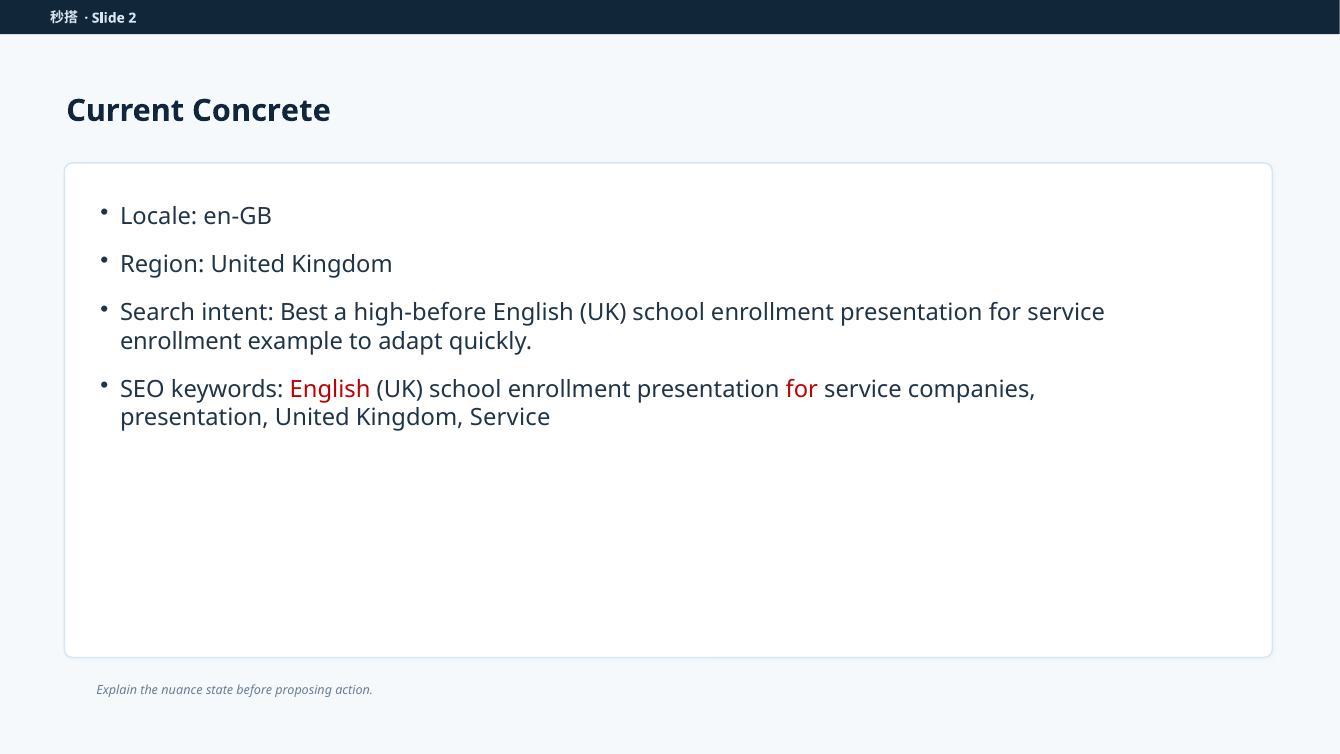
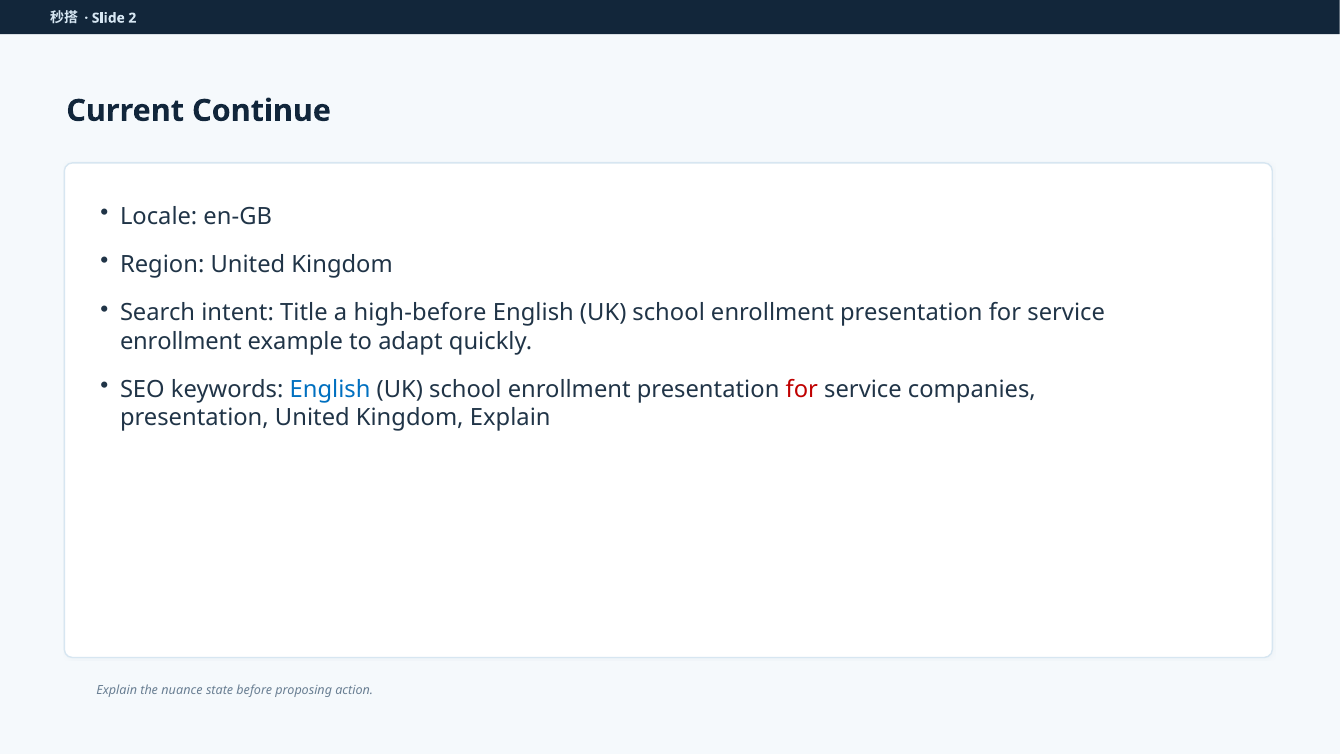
Concrete: Concrete -> Continue
Best: Best -> Title
English at (330, 389) colour: red -> blue
Kingdom Service: Service -> Explain
